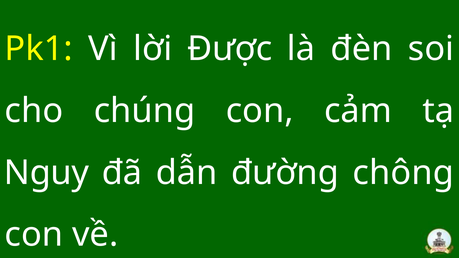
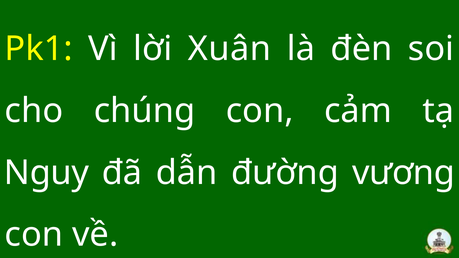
Được: Được -> Xuân
chông: chông -> vương
